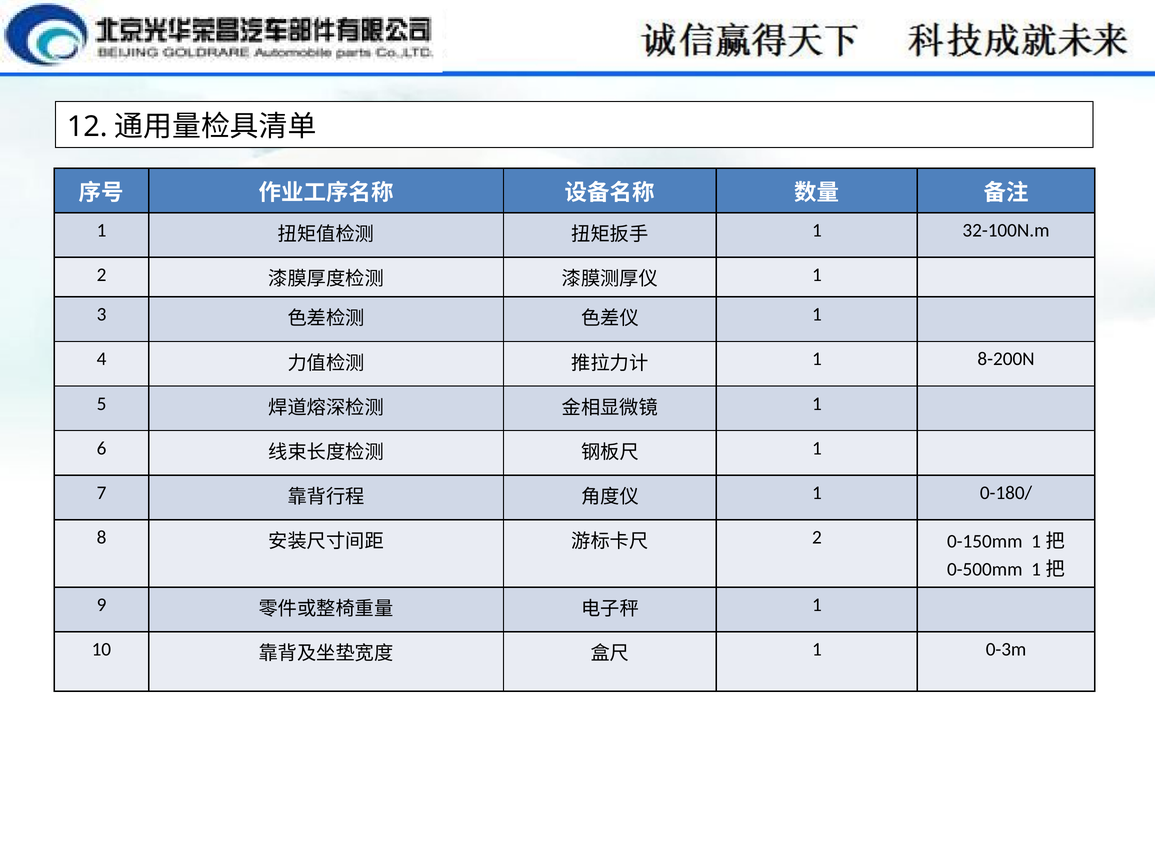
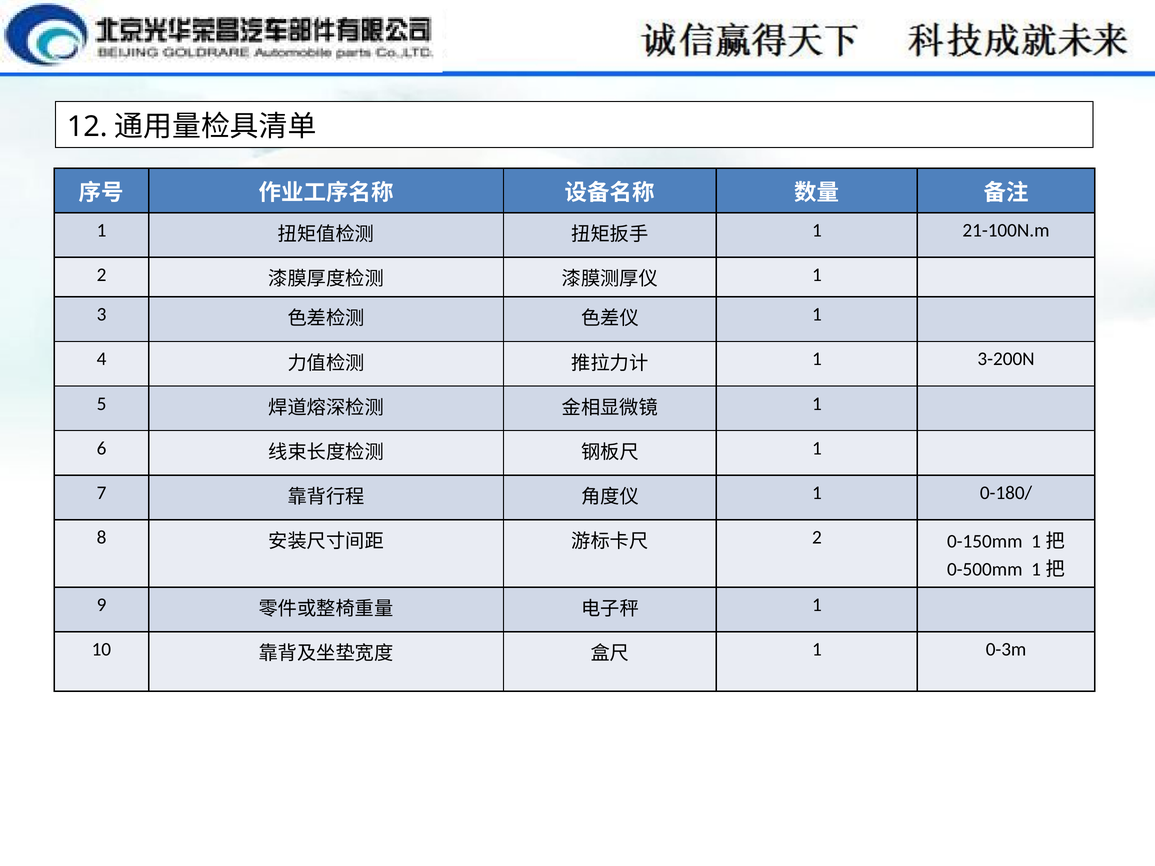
32-100N.m: 32-100N.m -> 21-100N.m
8-200N: 8-200N -> 3-200N
